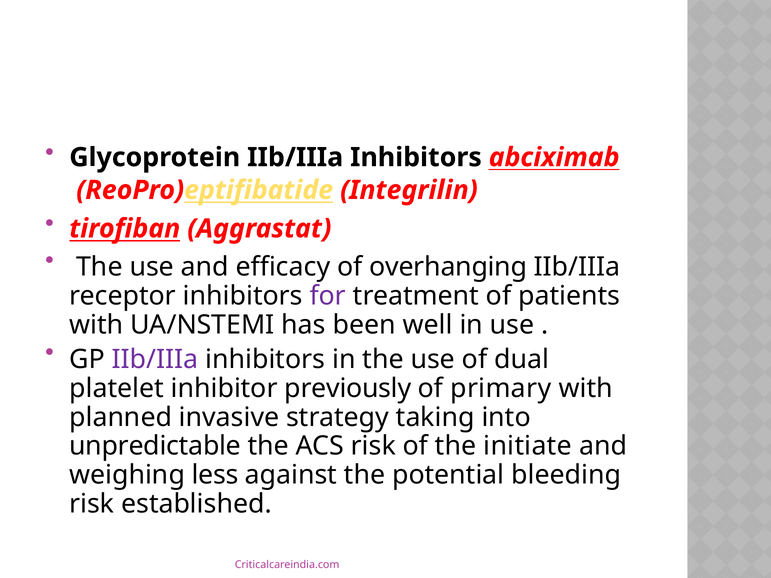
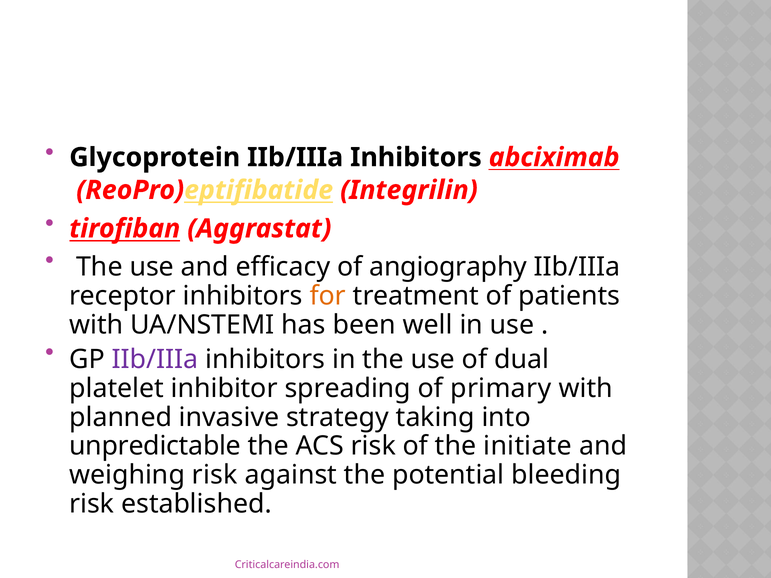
overhanging: overhanging -> angiography
for colour: purple -> orange
previously: previously -> spreading
weighing less: less -> risk
